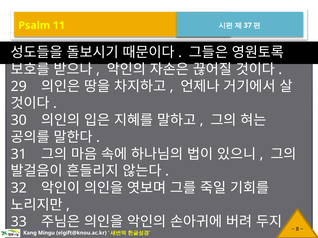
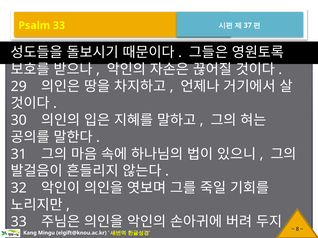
Psalm 11: 11 -> 33
